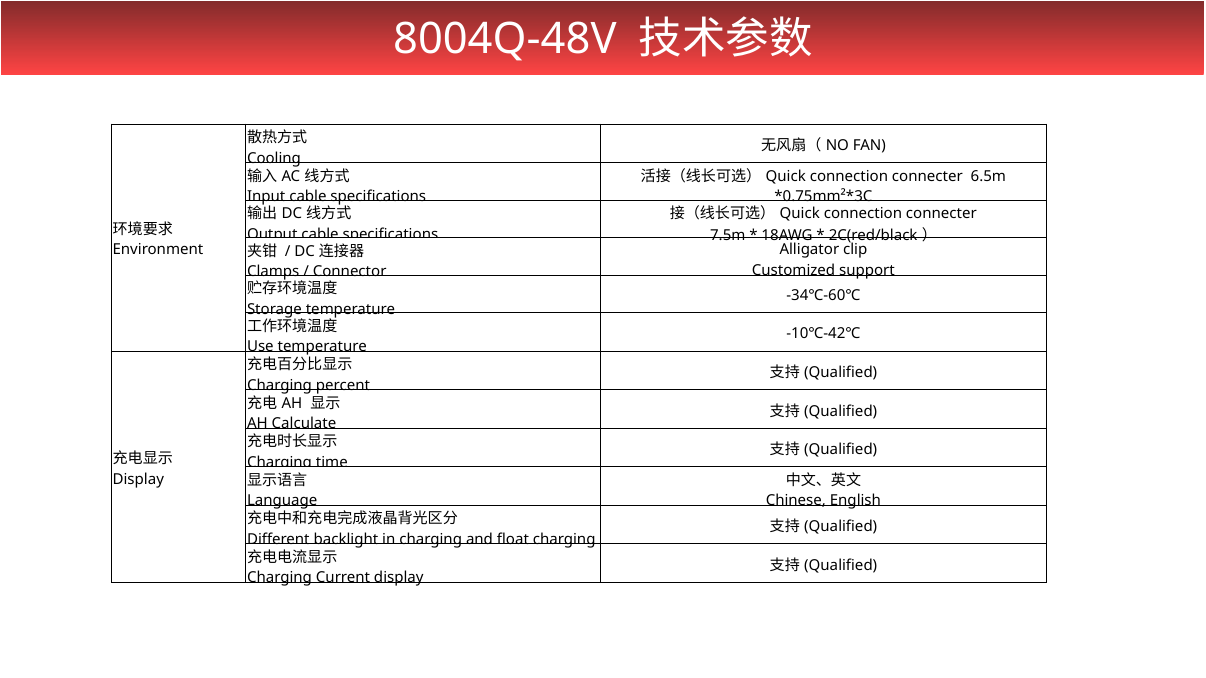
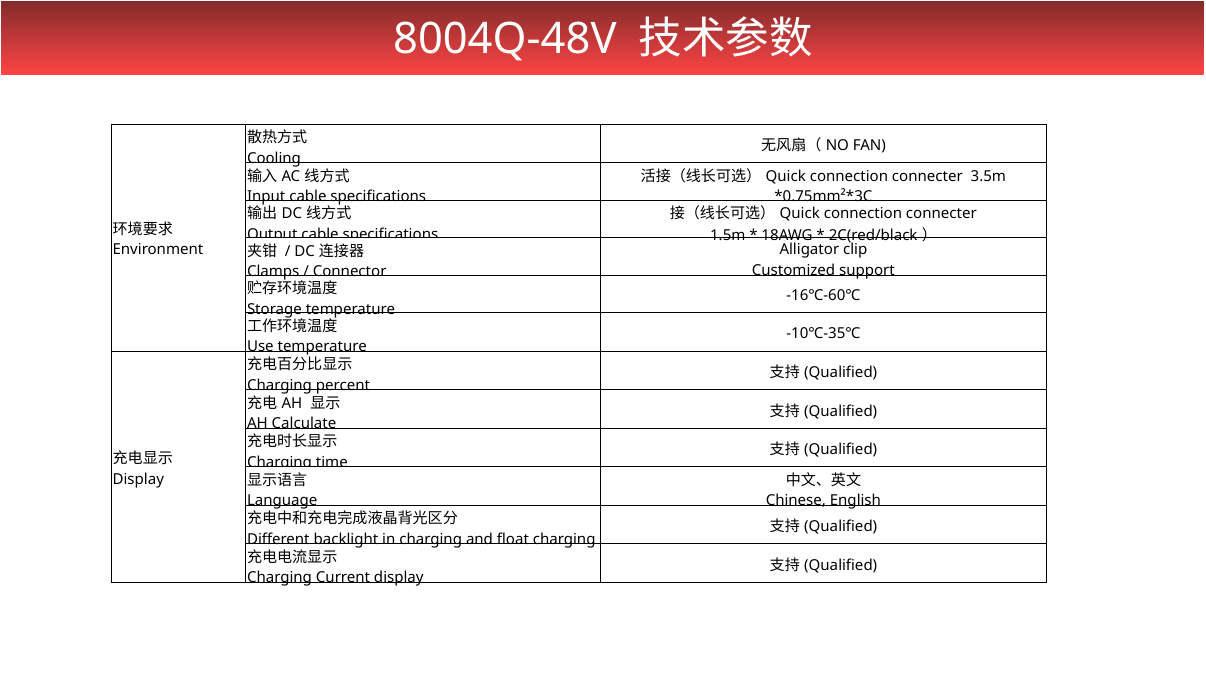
6.5m: 6.5m -> 3.5m
7.5m: 7.5m -> 1.5m
-34℃-60℃: -34℃-60℃ -> -16℃-60℃
-10℃-42℃: -10℃-42℃ -> -10℃-35℃
